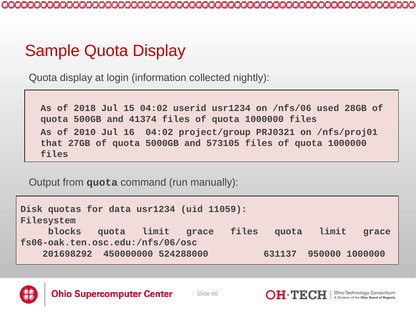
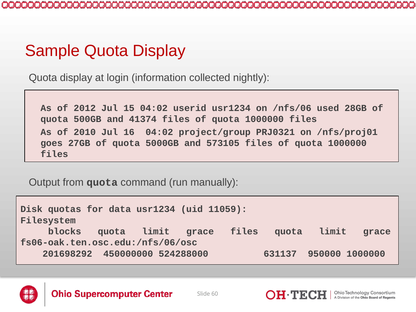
2018: 2018 -> 2012
that: that -> goes
